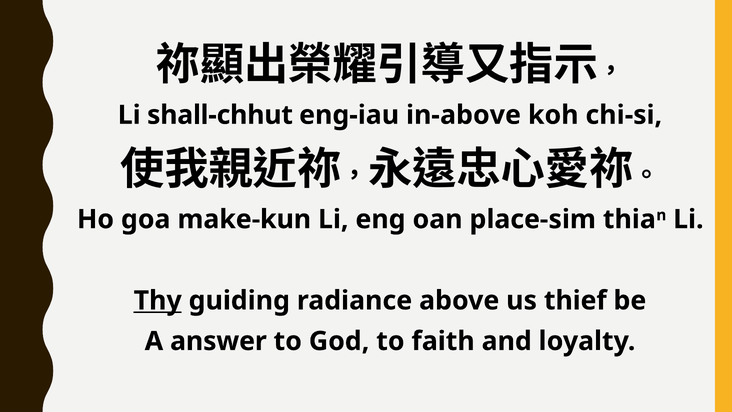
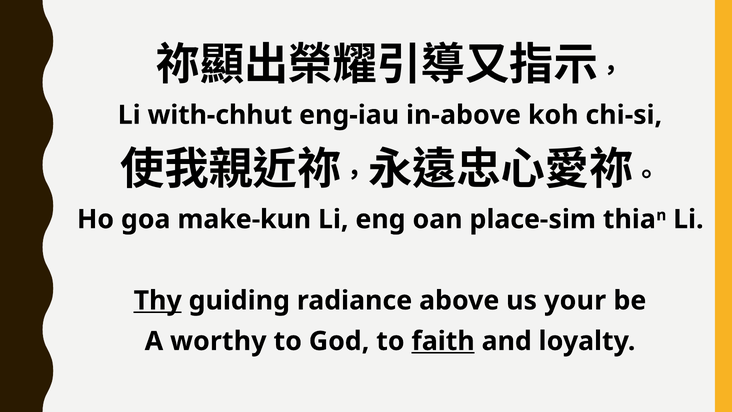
shall-chhut: shall-chhut -> with-chhut
thief: thief -> your
answer: answer -> worthy
faith underline: none -> present
